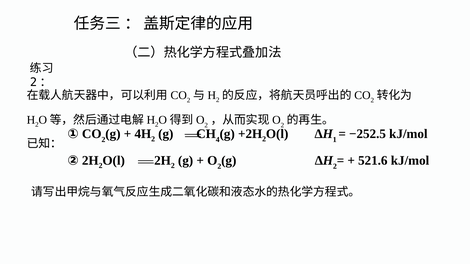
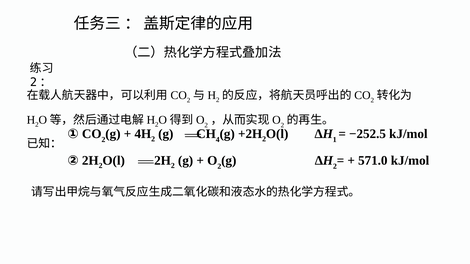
521.6: 521.6 -> 571.0
